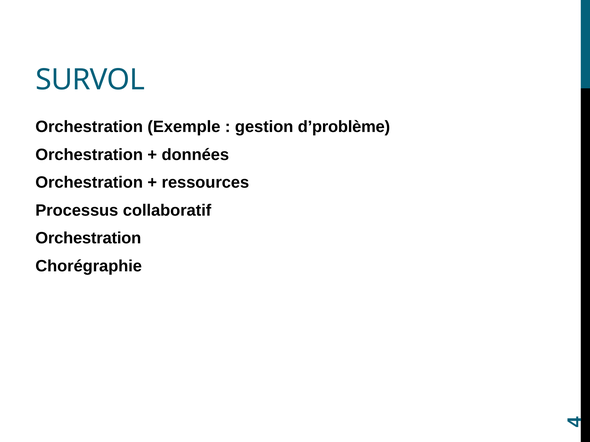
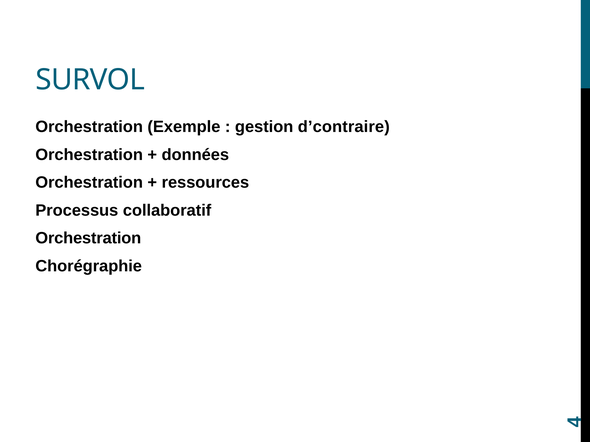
d’problème: d’problème -> d’contraire
